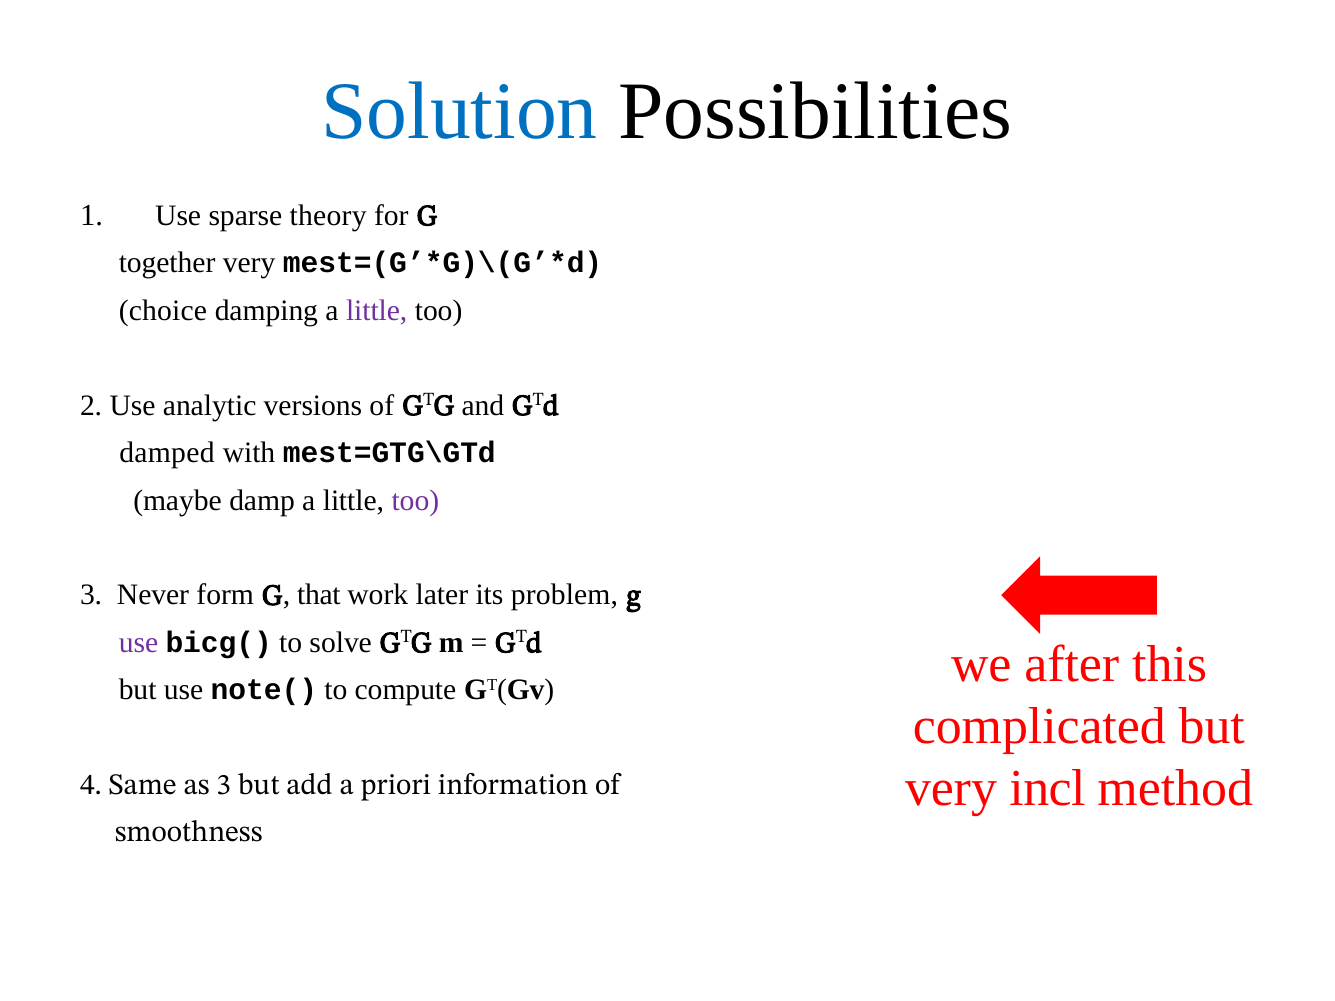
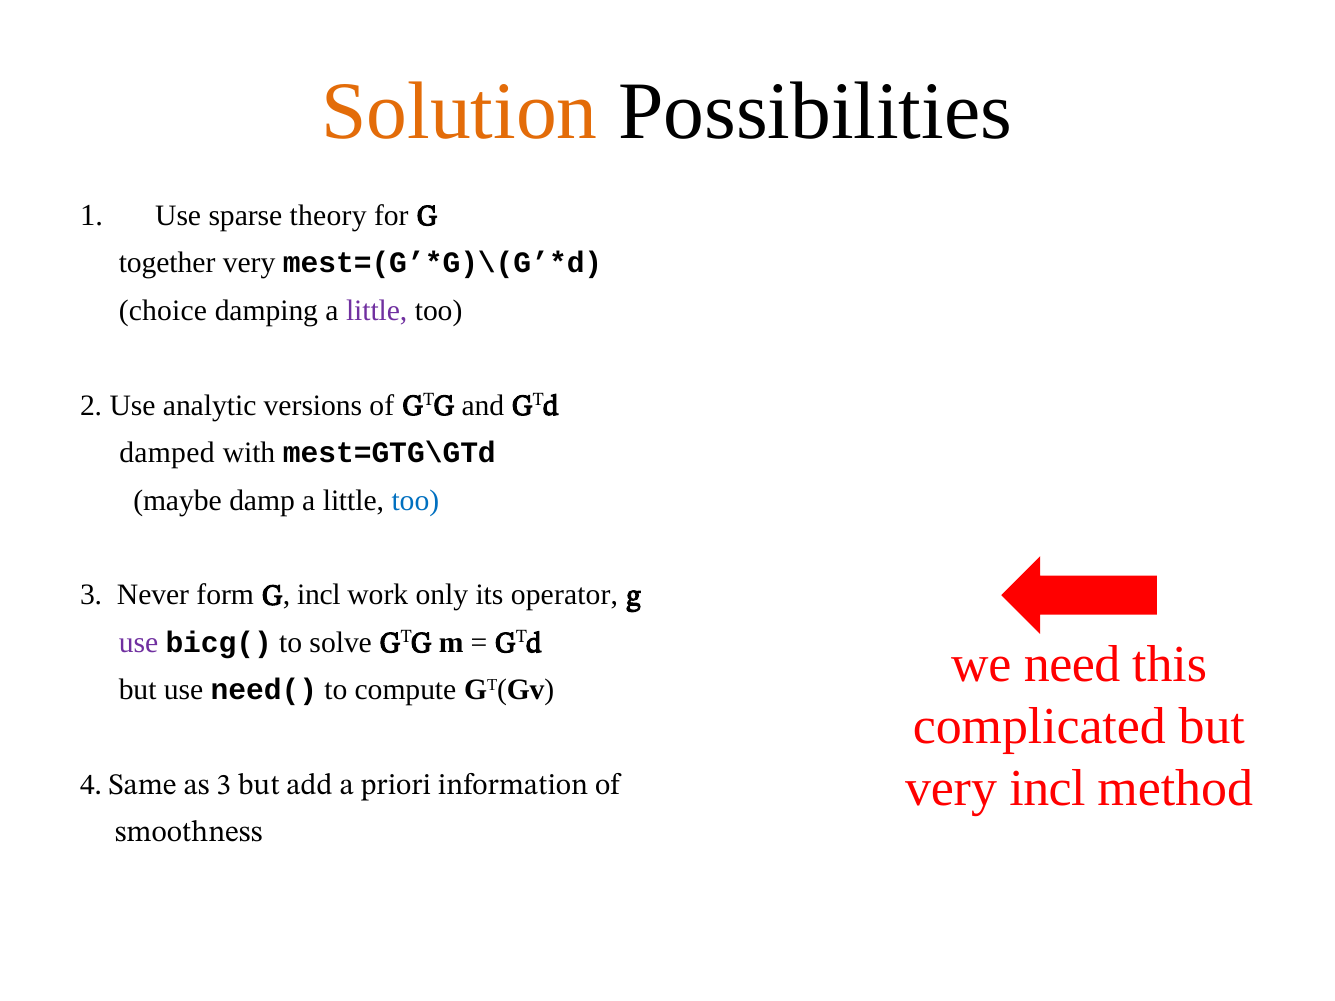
Solution colour: blue -> orange
too at (415, 500) colour: purple -> blue
that at (319, 595): that -> incl
later: later -> only
problem: problem -> operator
after: after -> need
note(: note( -> need(
